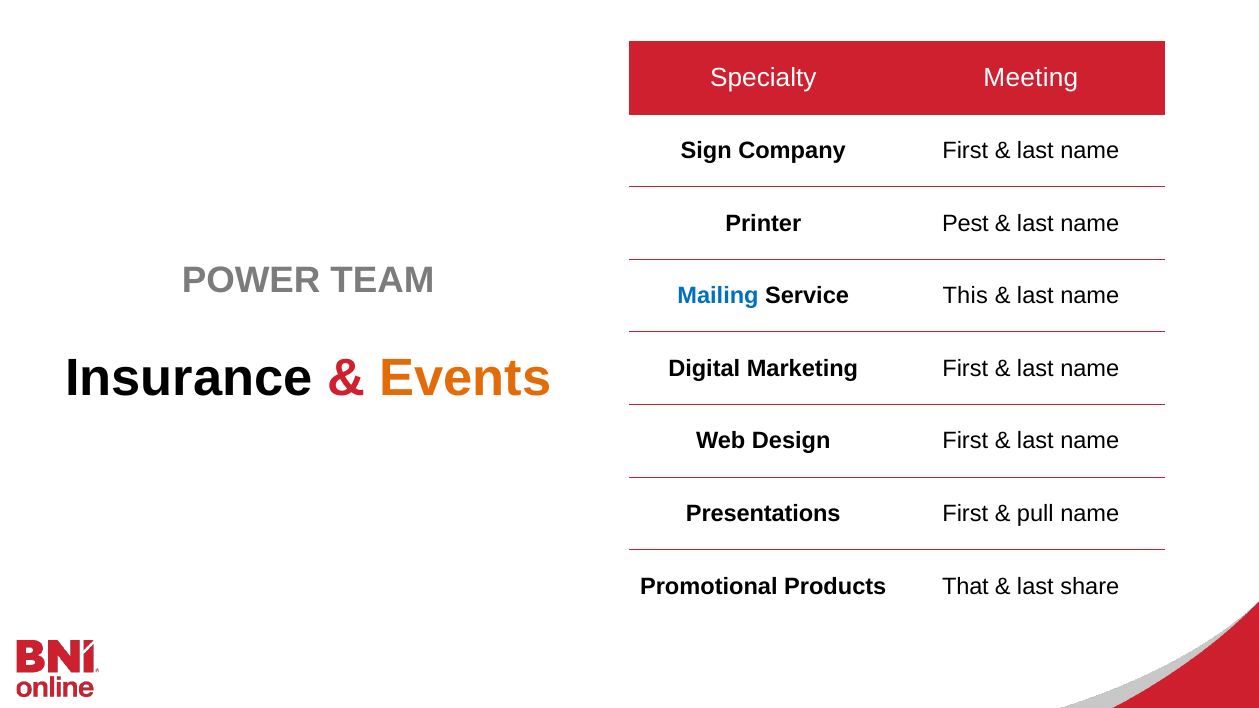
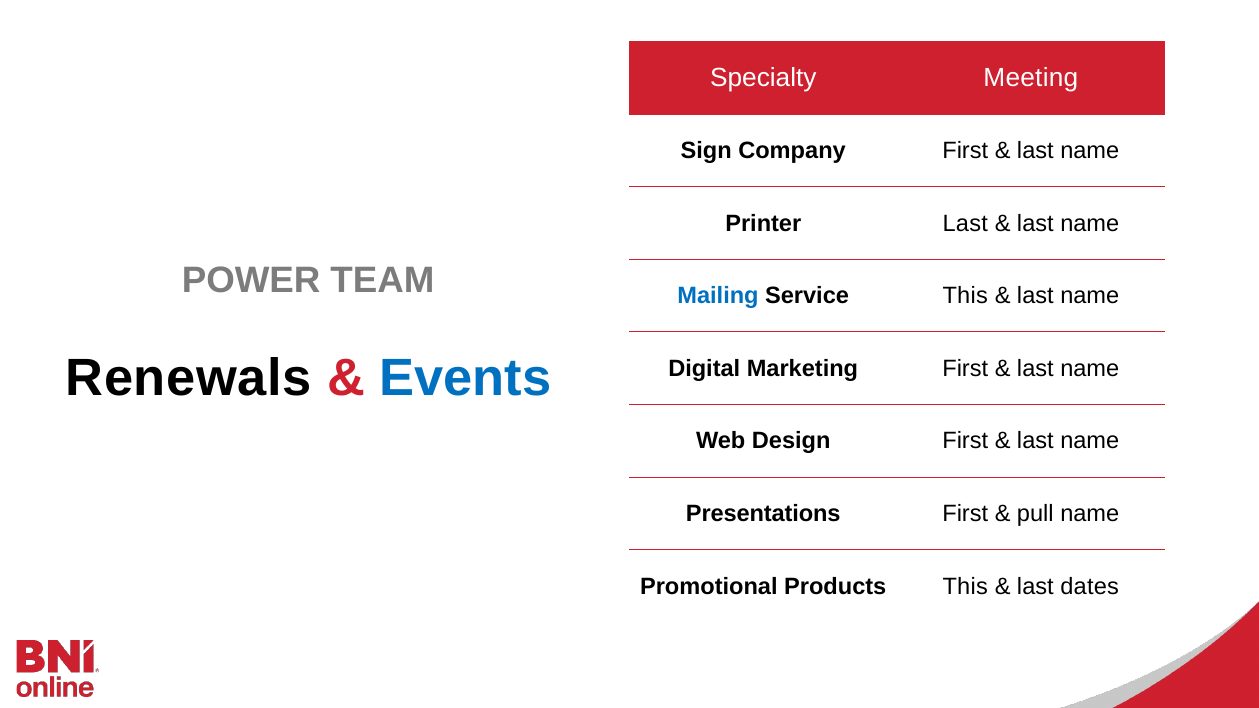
Printer Pest: Pest -> Last
Insurance: Insurance -> Renewals
Events colour: orange -> blue
Products That: That -> This
share: share -> dates
